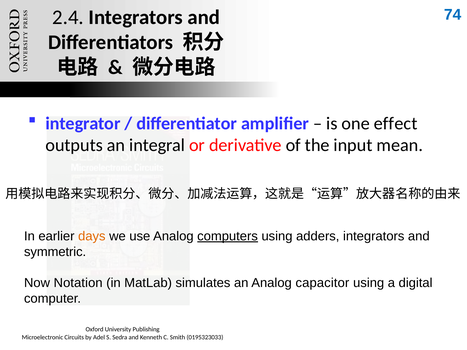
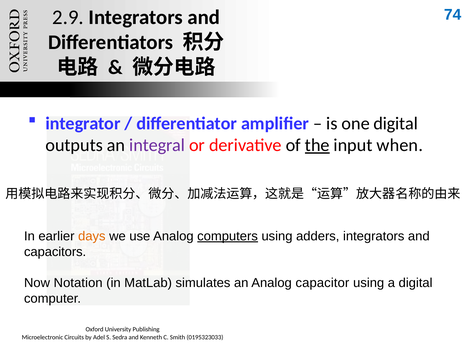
2.4: 2.4 -> 2.9
one effect: effect -> digital
integral colour: black -> purple
the underline: none -> present
mean: mean -> when
symmetric: symmetric -> capacitors
